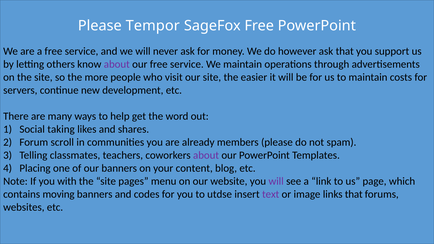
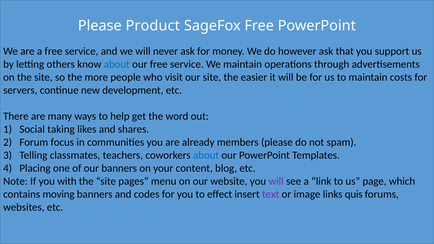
Tempor: Tempor -> Product
about at (117, 64) colour: purple -> blue
scroll: scroll -> focus
about at (206, 155) colour: purple -> blue
utdse: utdse -> effect
links that: that -> quis
